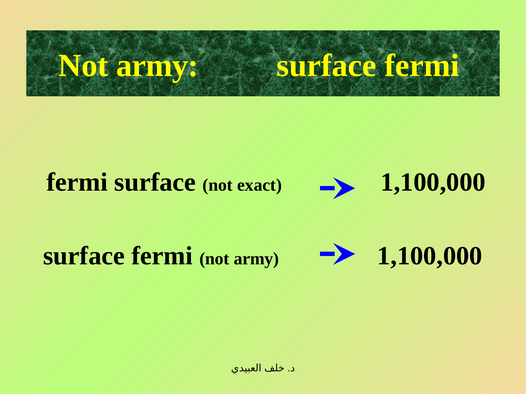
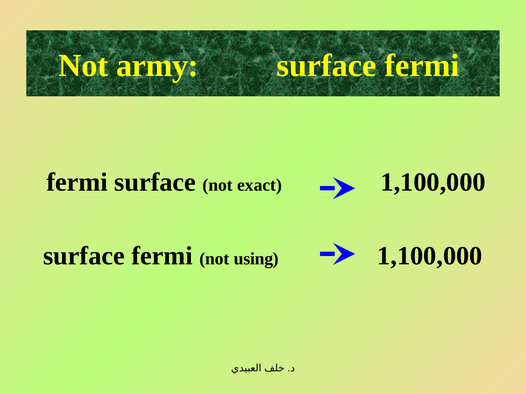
fermi not army: army -> using
